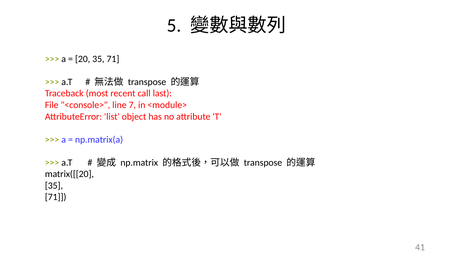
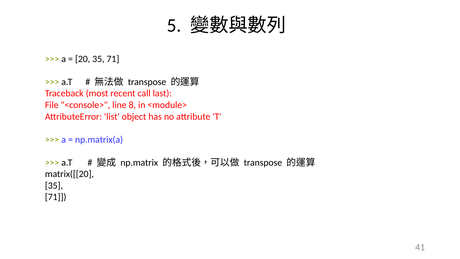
7: 7 -> 8
